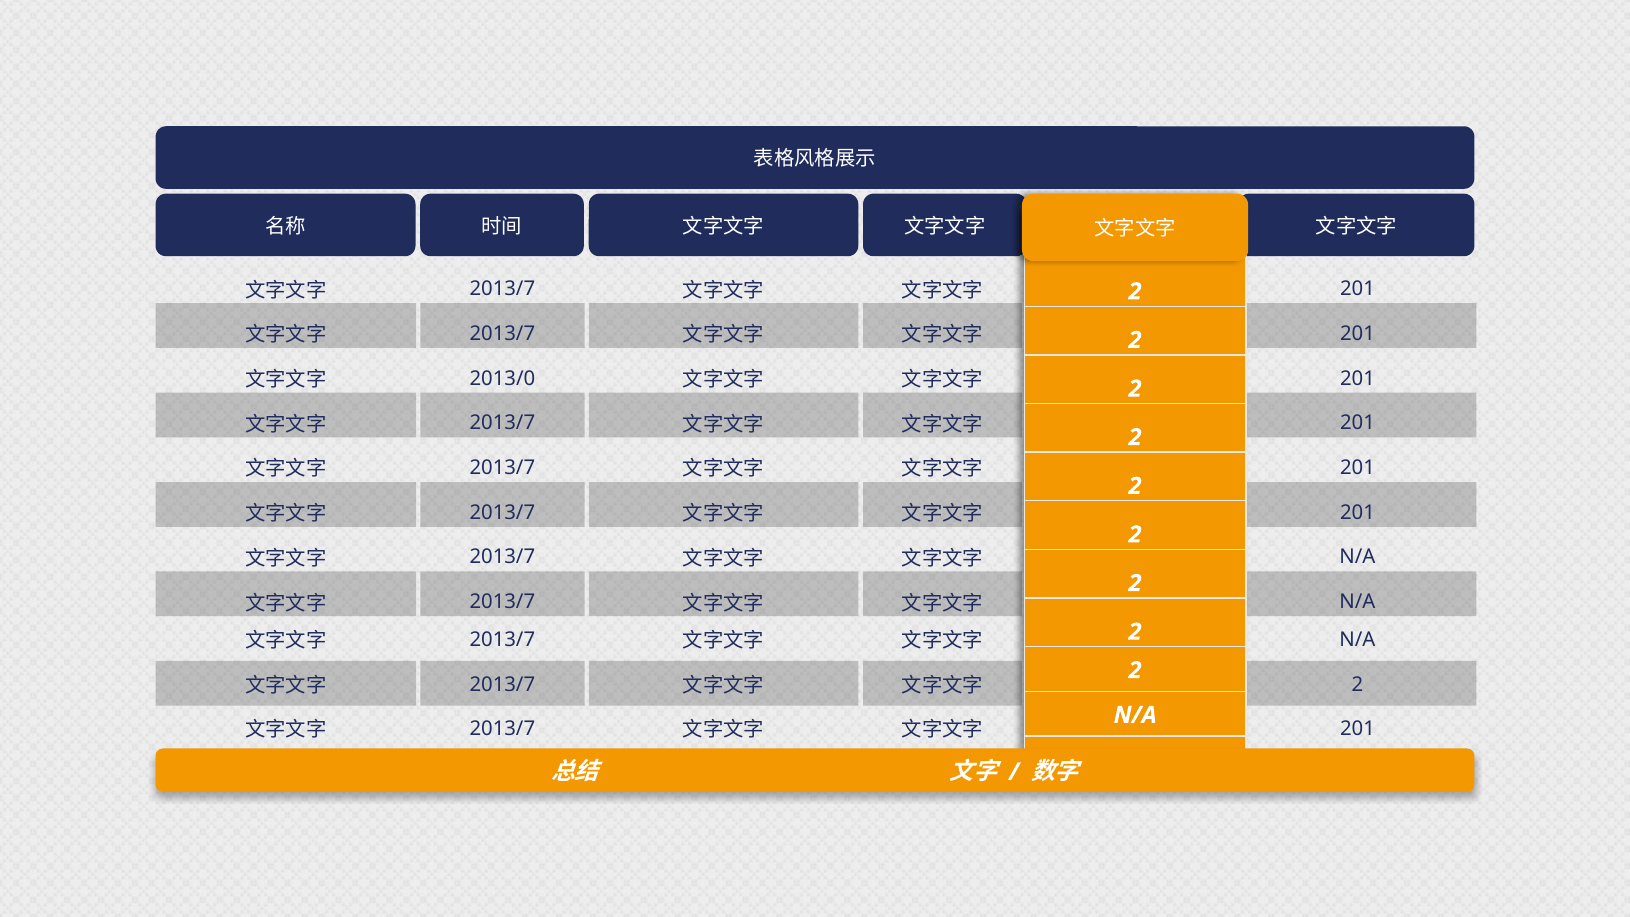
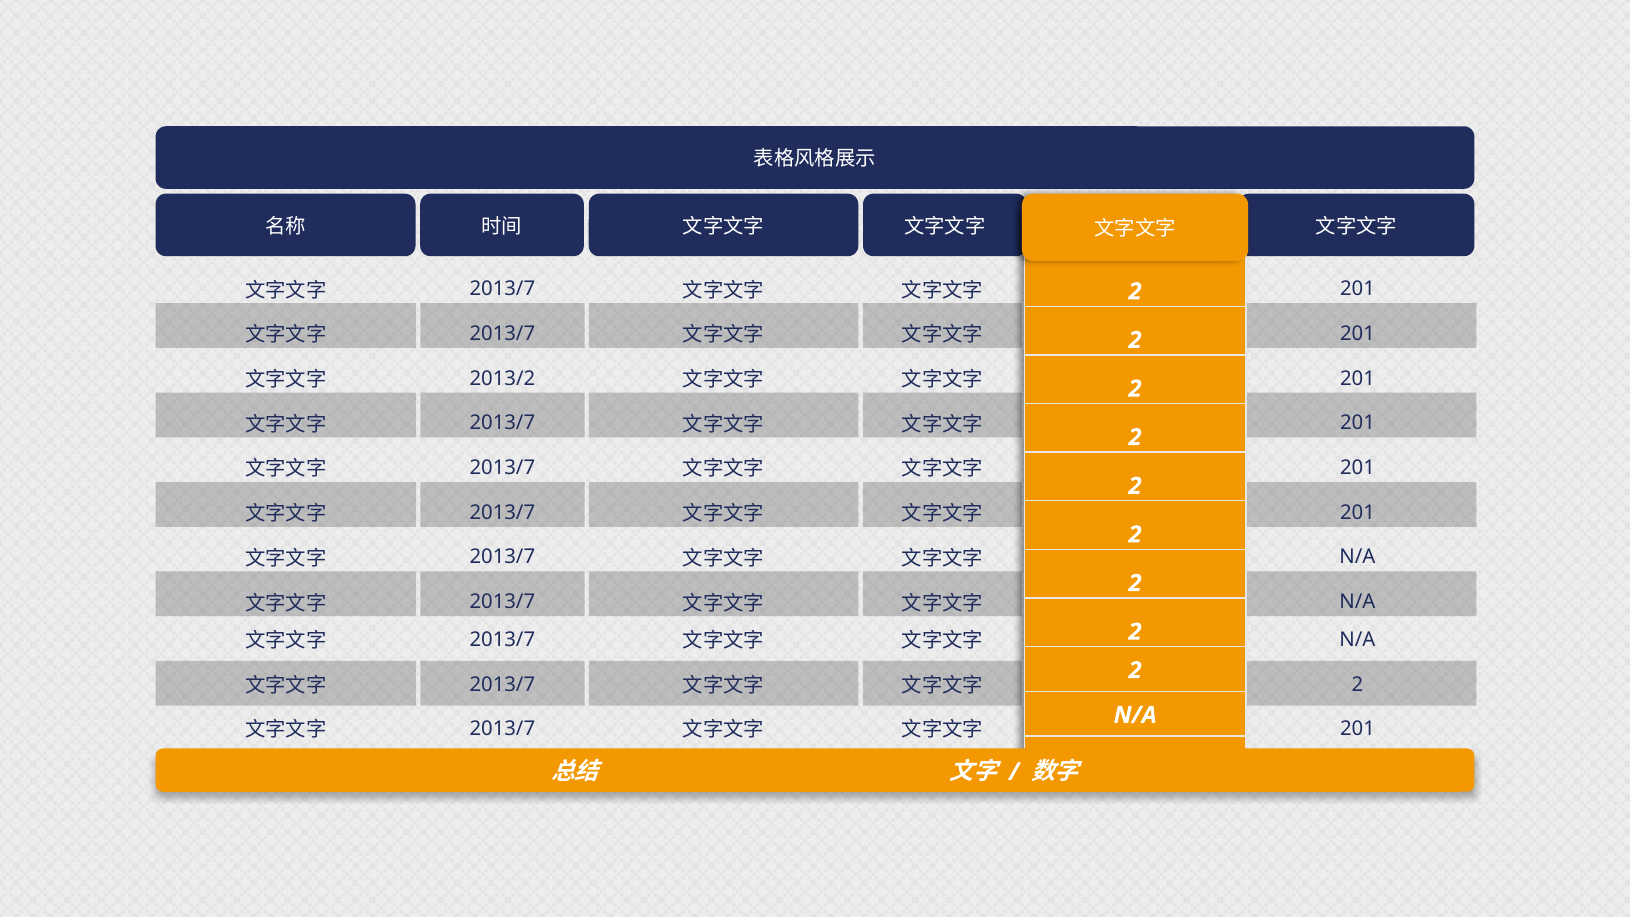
2013/0: 2013/0 -> 2013/2
